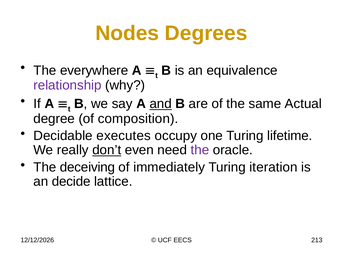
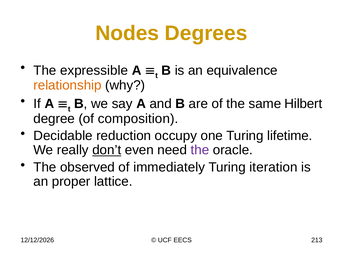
everywhere: everywhere -> expressible
relationship colour: purple -> orange
and underline: present -> none
Actual: Actual -> Hilbert
executes: executes -> reduction
deceiving: deceiving -> observed
decide: decide -> proper
